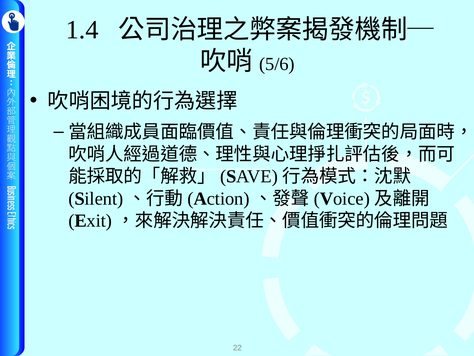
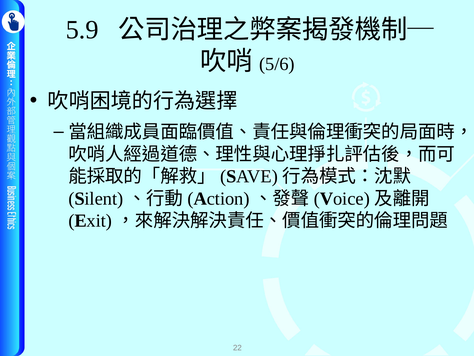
1.4: 1.4 -> 5.9
